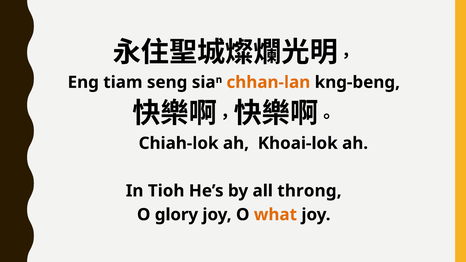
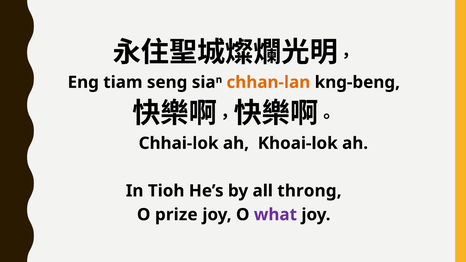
Chiah-lok: Chiah-lok -> Chhai-lok
glory: glory -> prize
what colour: orange -> purple
